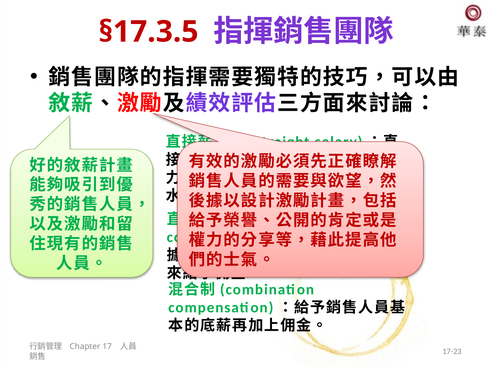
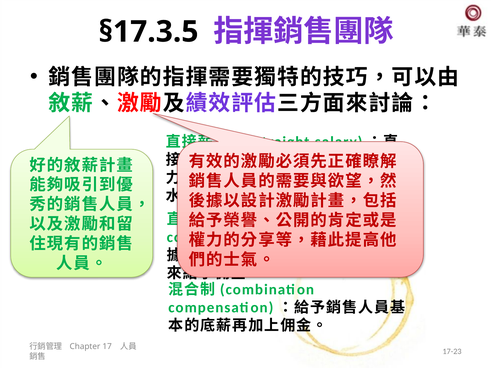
§17.3.5 colour: red -> black
